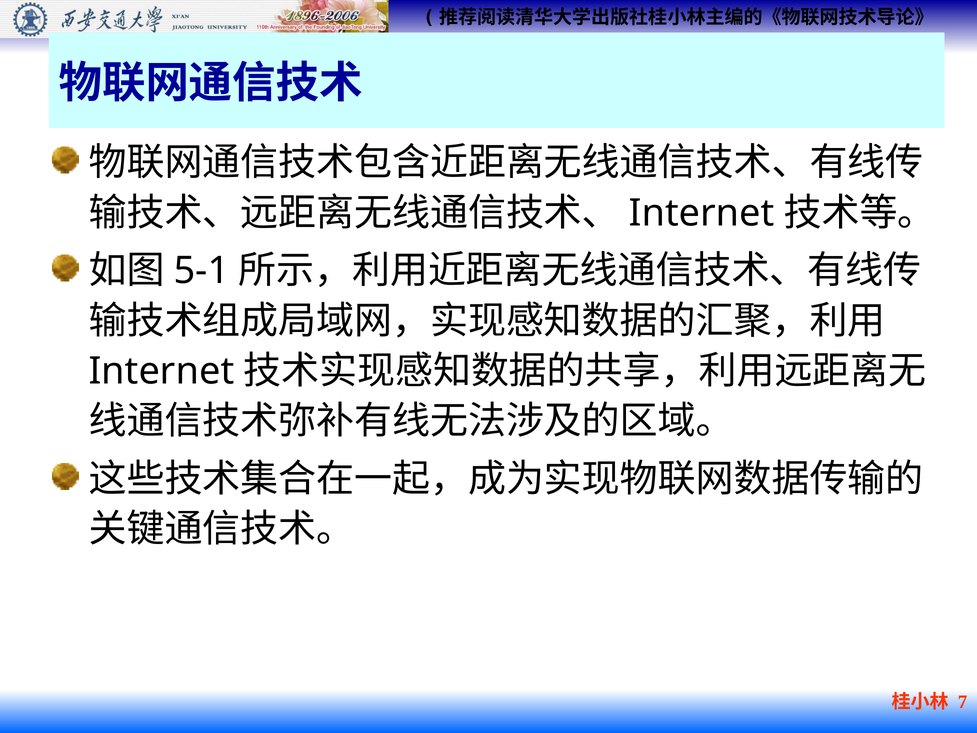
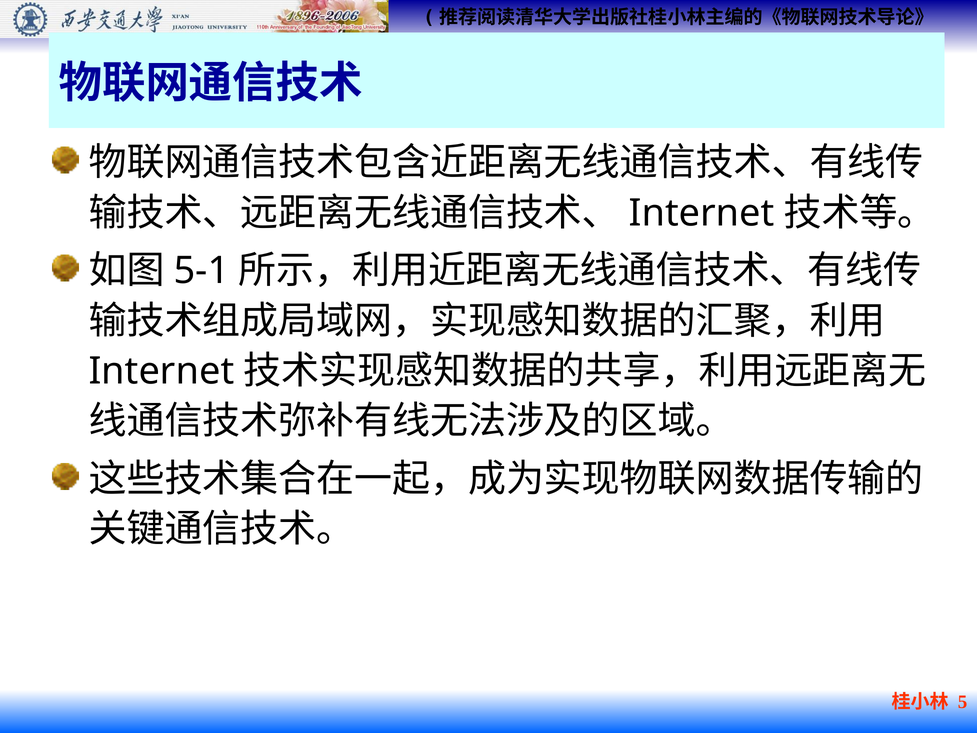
7: 7 -> 5
